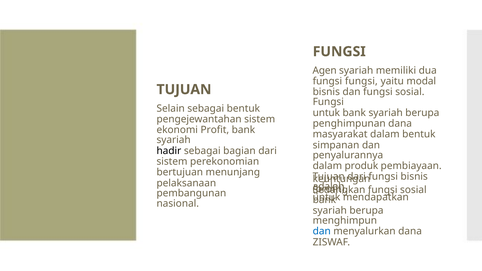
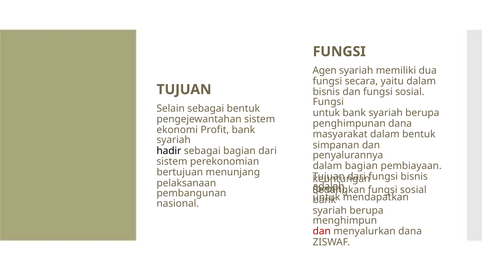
fungsi fungsi: fungsi -> secara
yaitu modal: modal -> dalam
dalam produk: produk -> bagian
dan at (322, 231) colour: blue -> red
